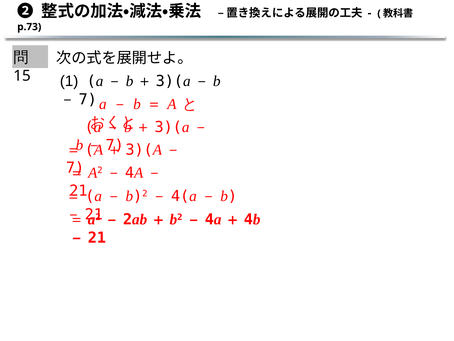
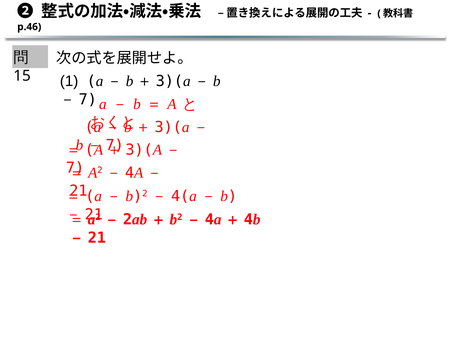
p.73: p.73 -> p.46
